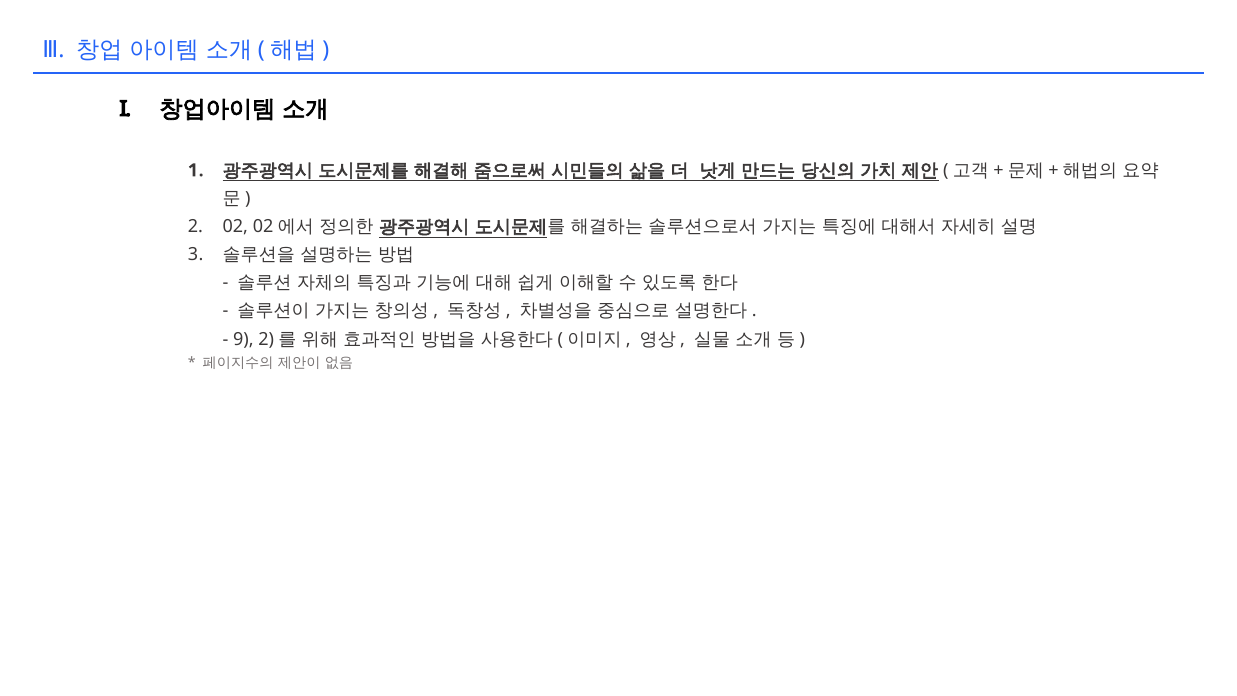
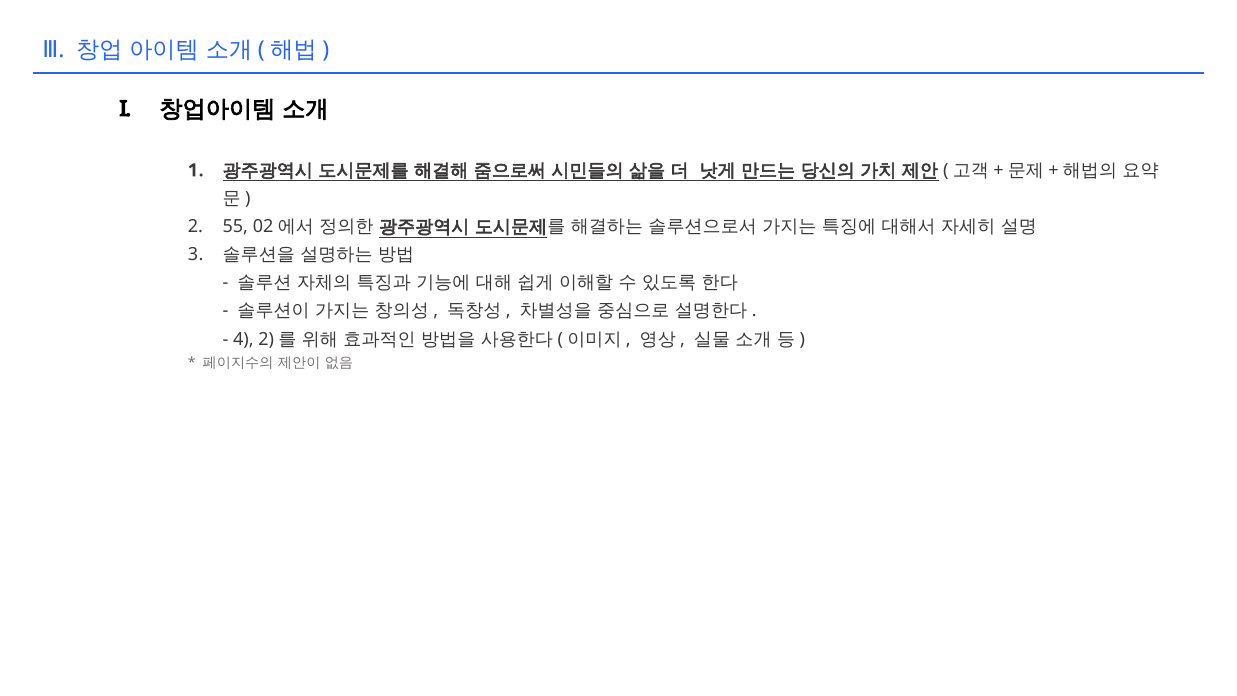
02: 02 -> 55
9: 9 -> 4
